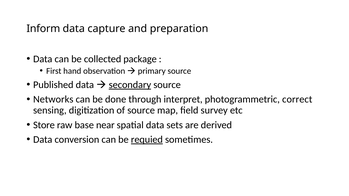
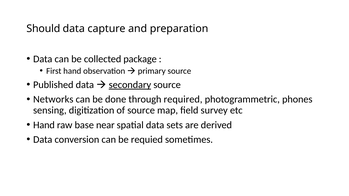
Inform: Inform -> Should
interpret: interpret -> required
correct: correct -> phones
Store at (44, 125): Store -> Hand
requied underline: present -> none
